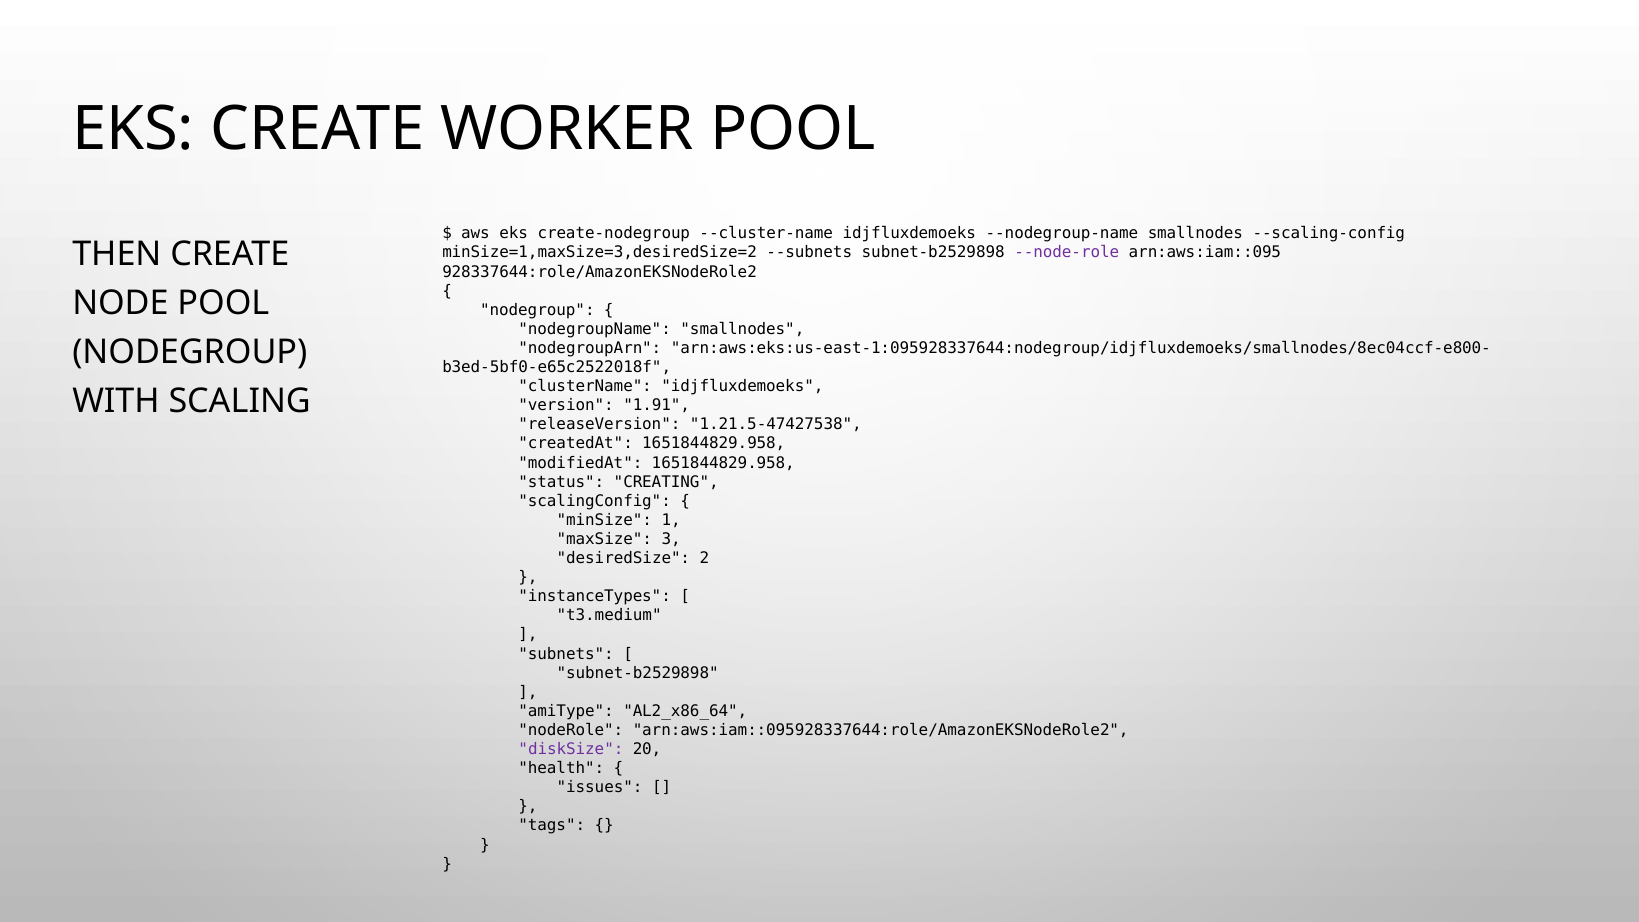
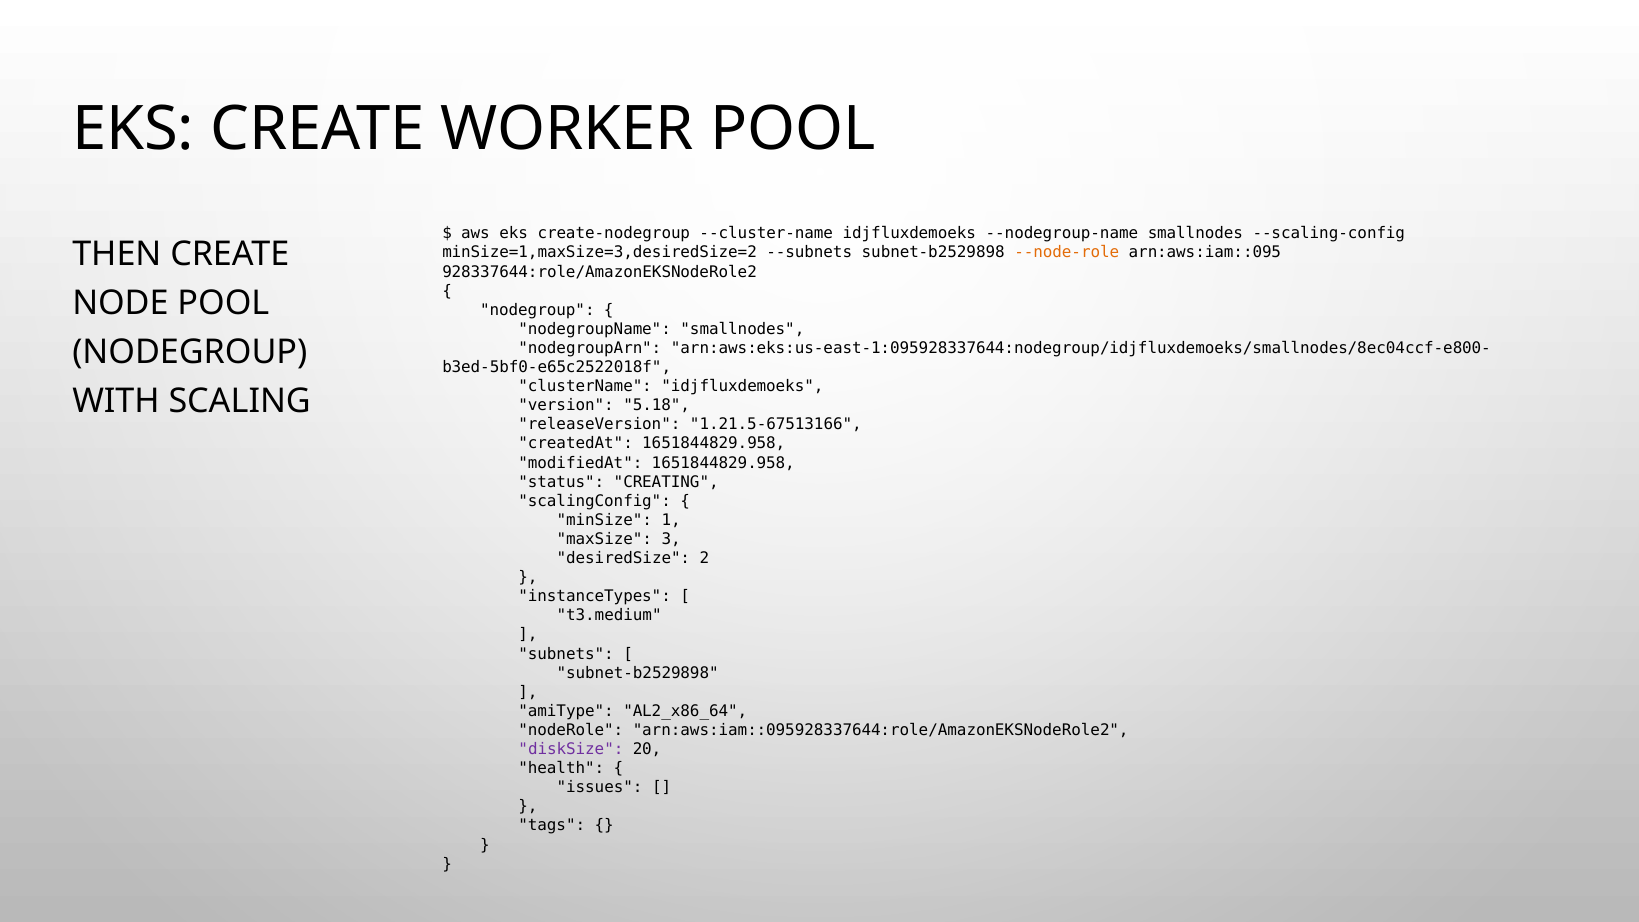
--node-role colour: purple -> orange
1.91: 1.91 -> 5.18
1.21.5-47427538: 1.21.5-47427538 -> 1.21.5-67513166
